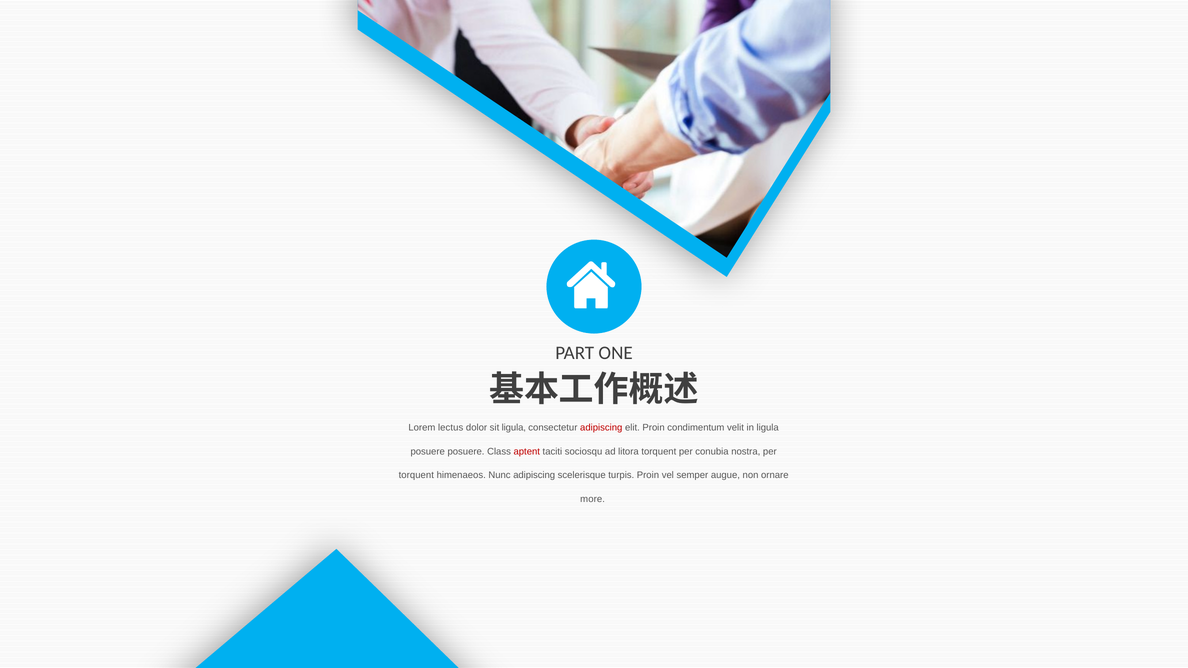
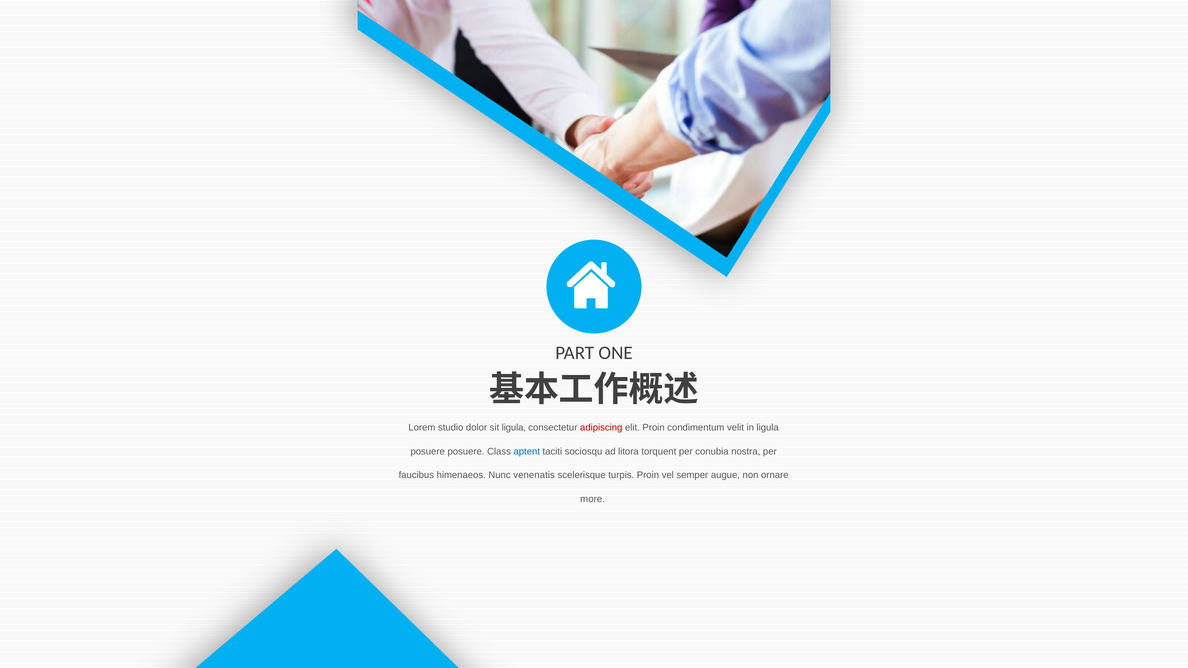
lectus: lectus -> studio
aptent colour: red -> blue
torquent at (416, 475): torquent -> faucibus
Nunc adipiscing: adipiscing -> venenatis
